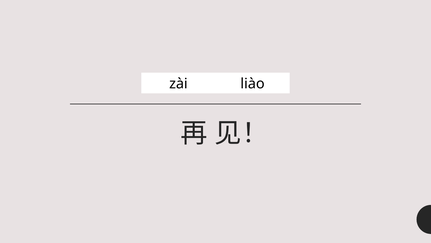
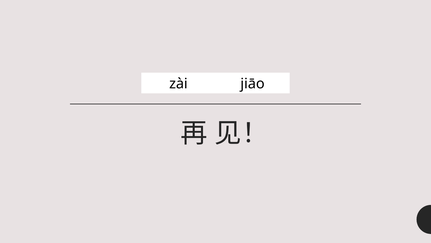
liào: liào -> jiāo
